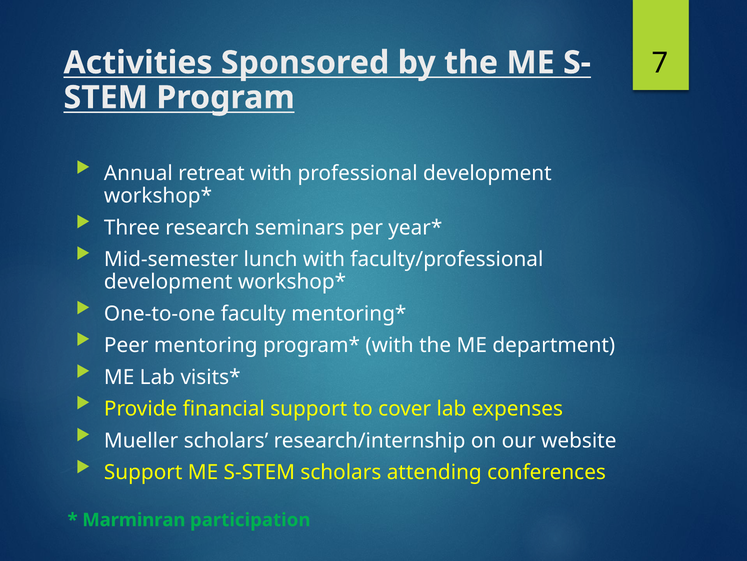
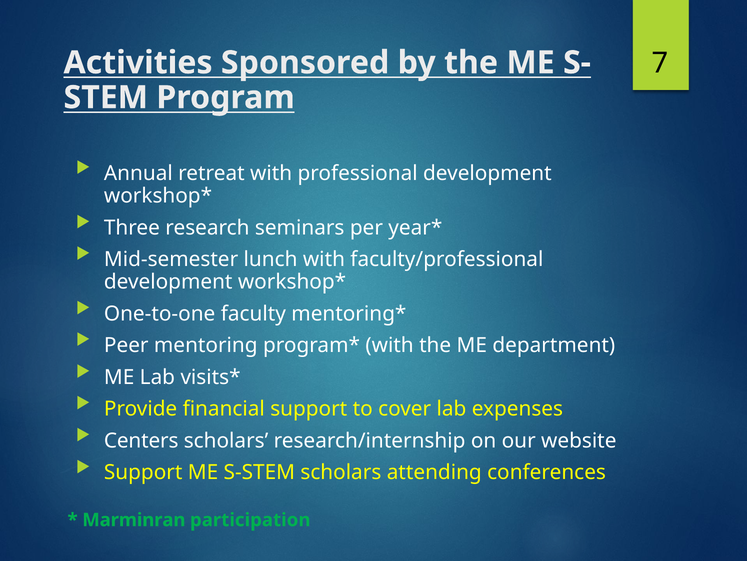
Mueller: Mueller -> Centers
